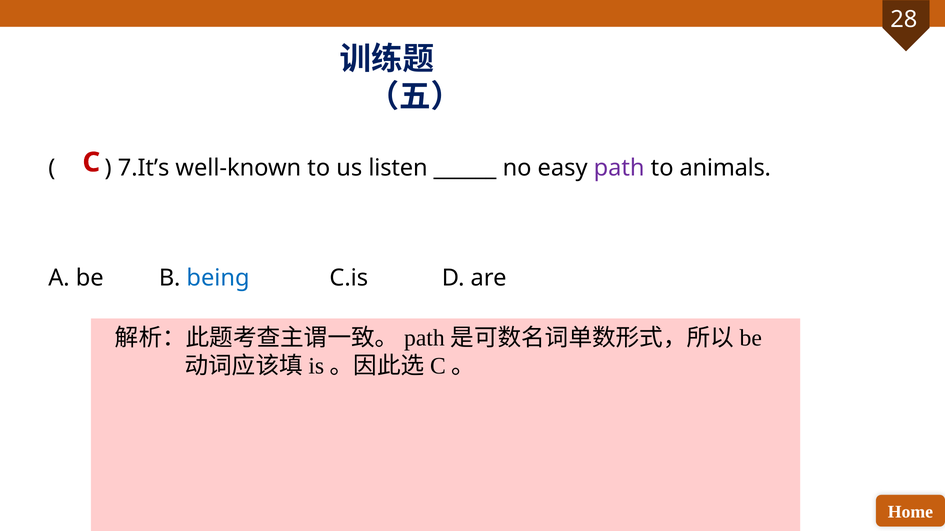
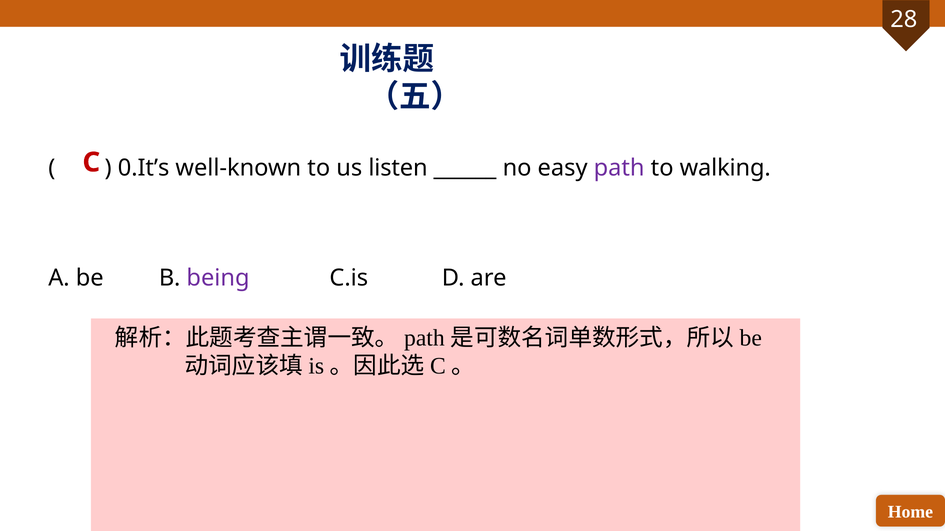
7.It’s: 7.It’s -> 0.It’s
animals: animals -> walking
being colour: blue -> purple
